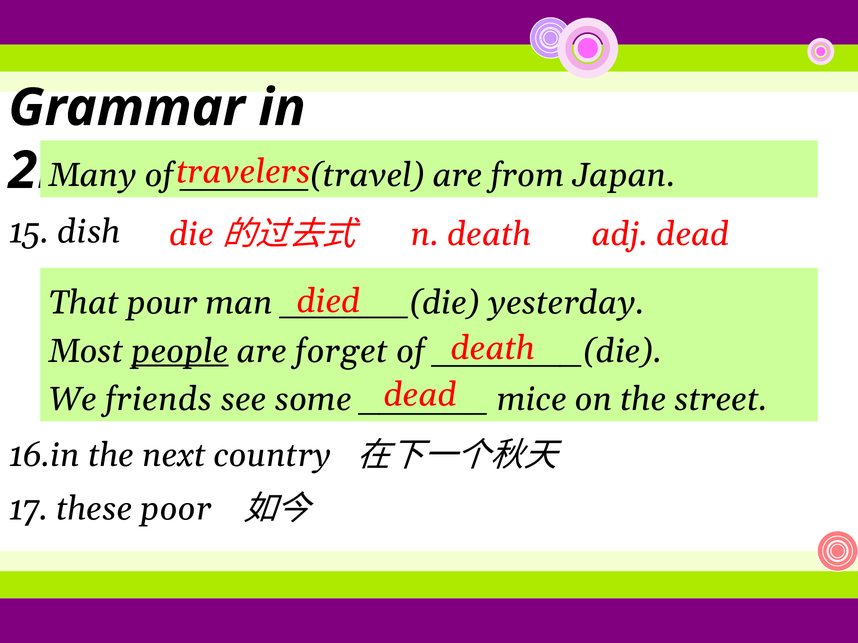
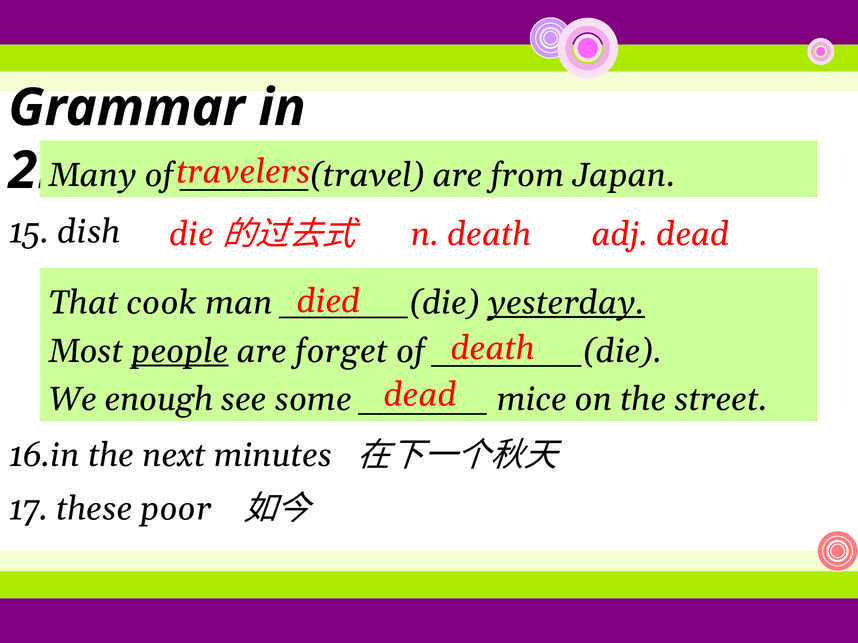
pour: pour -> cook
yesterday underline: none -> present
friends: friends -> enough
country: country -> minutes
